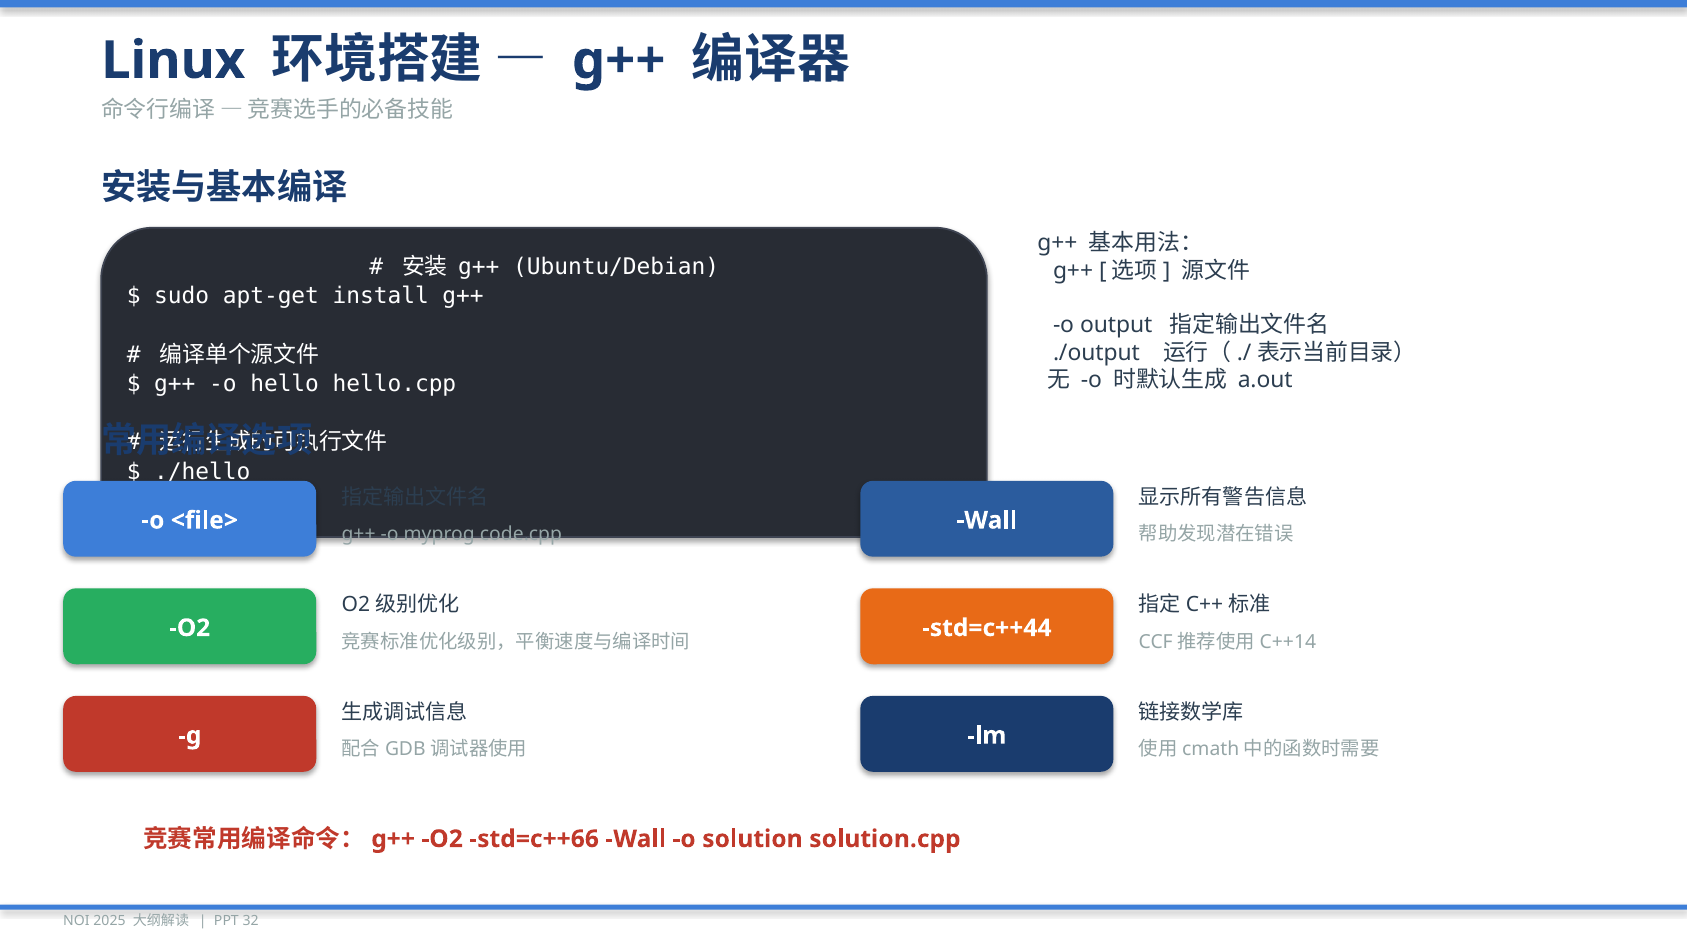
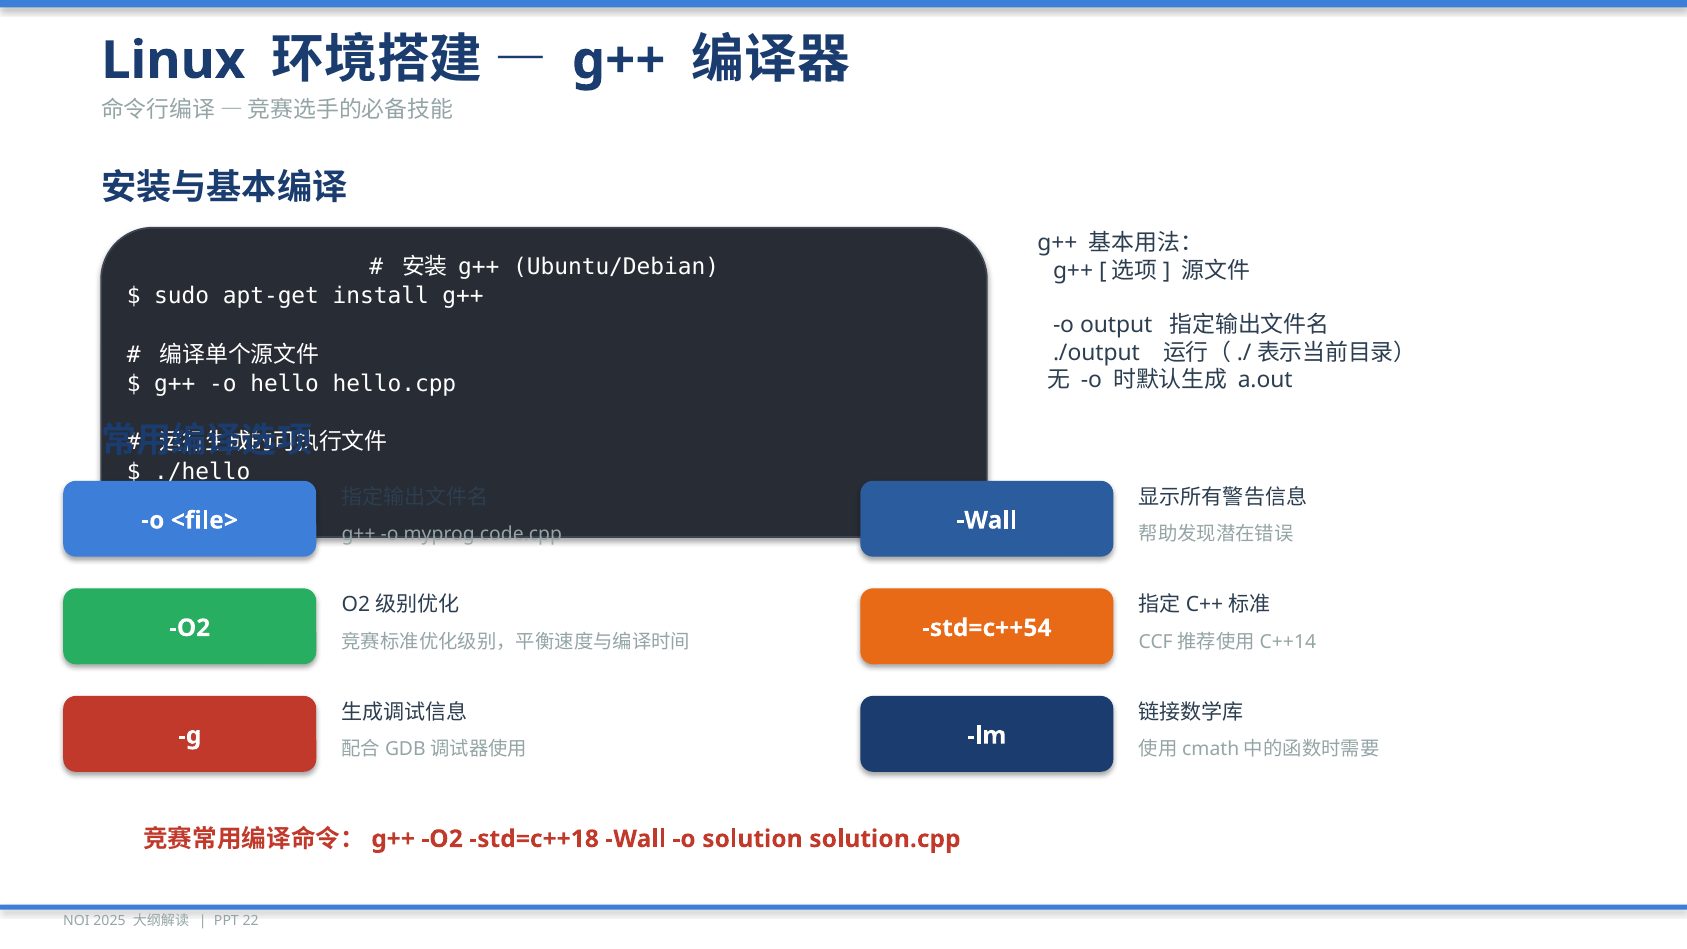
std=c++44: std=c++44 -> std=c++54
std=c++66: std=c++66 -> std=c++18
32: 32 -> 22
